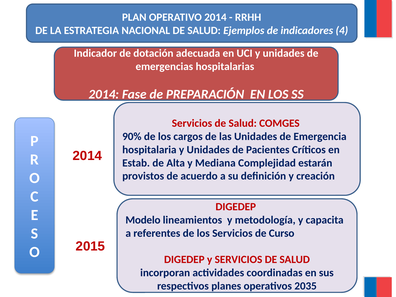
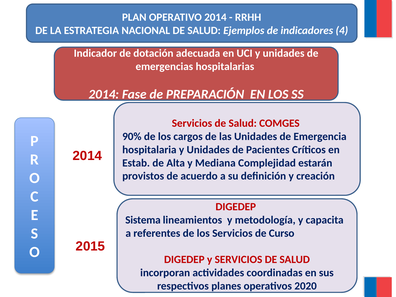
Modelo: Modelo -> Sistema
2035: 2035 -> 2020
